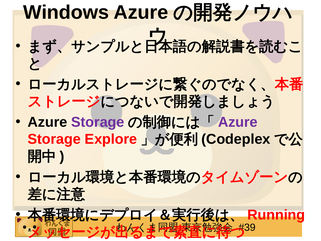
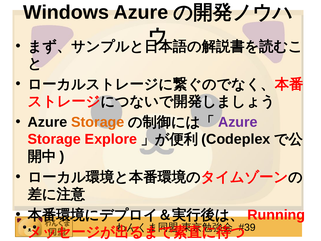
Storage at (98, 122) colour: purple -> orange
